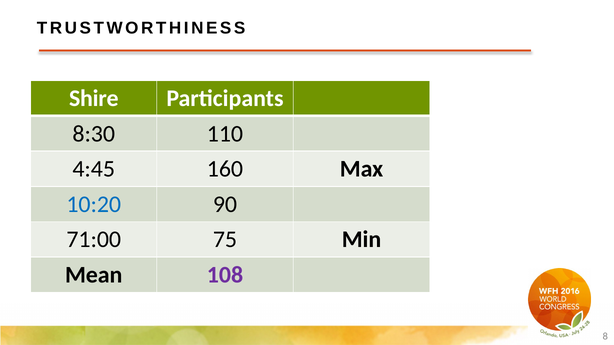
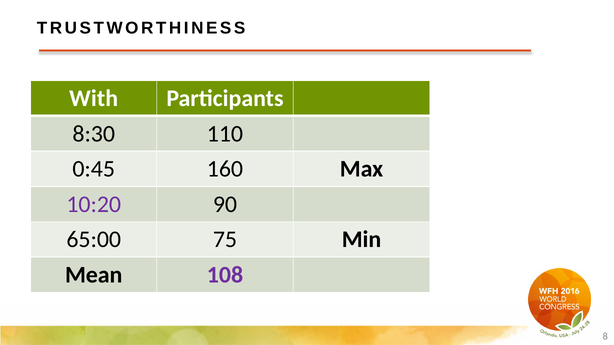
Shire: Shire -> With
4:45: 4:45 -> 0:45
10:20 colour: blue -> purple
71:00: 71:00 -> 65:00
